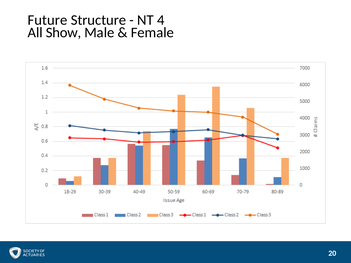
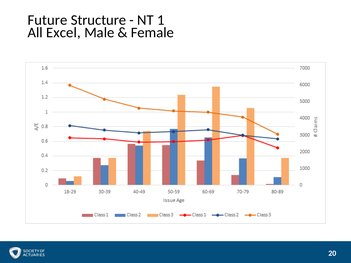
4: 4 -> 1
Show: Show -> Excel
